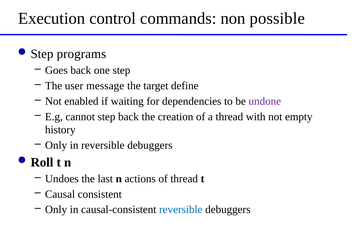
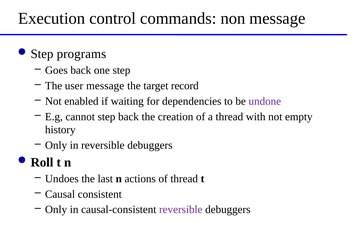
non possible: possible -> message
define: define -> record
reversible at (181, 209) colour: blue -> purple
